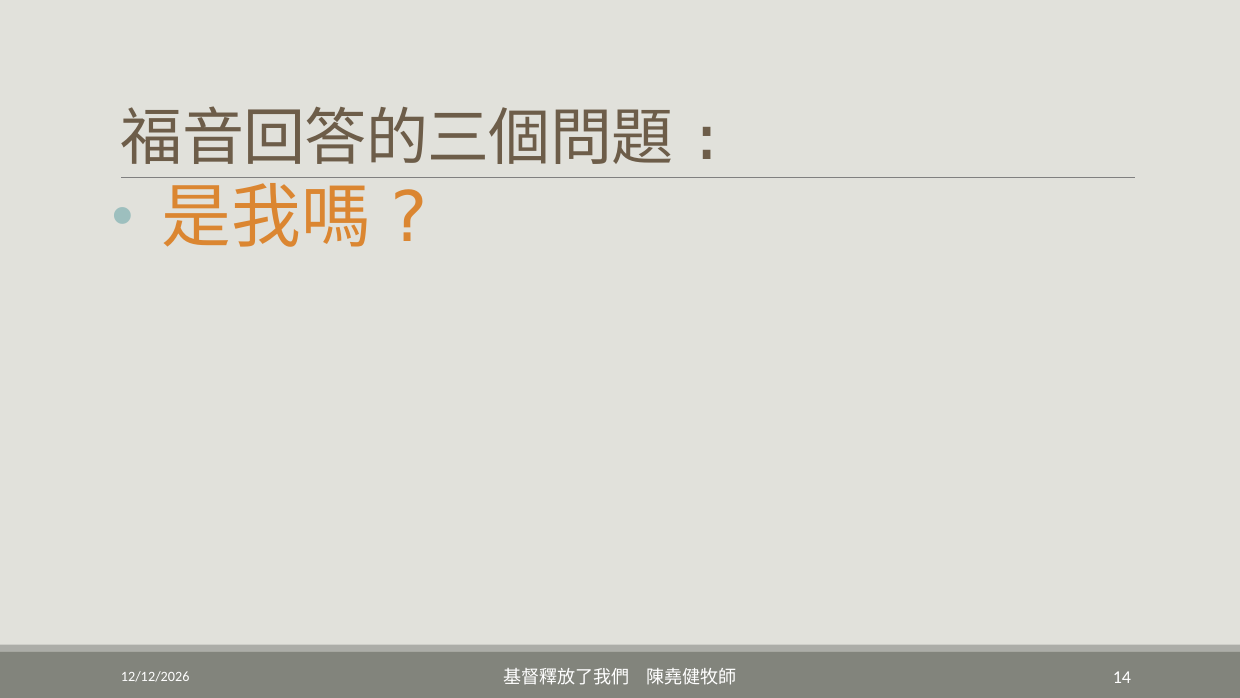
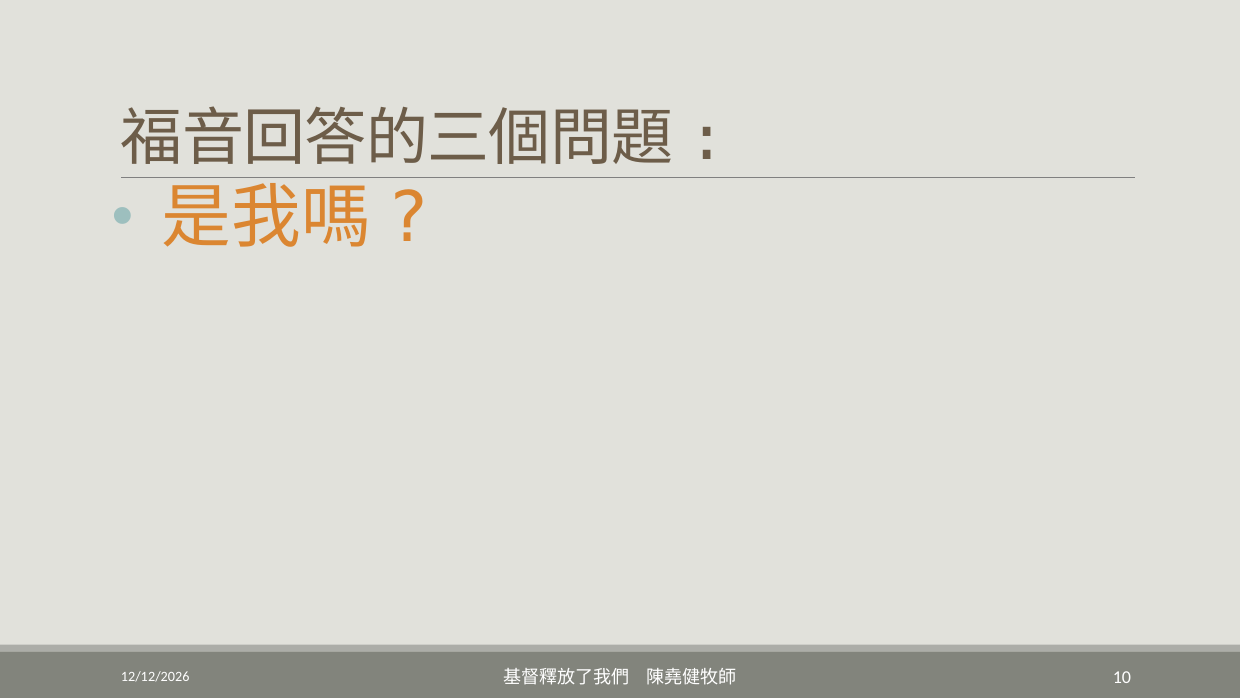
14: 14 -> 10
